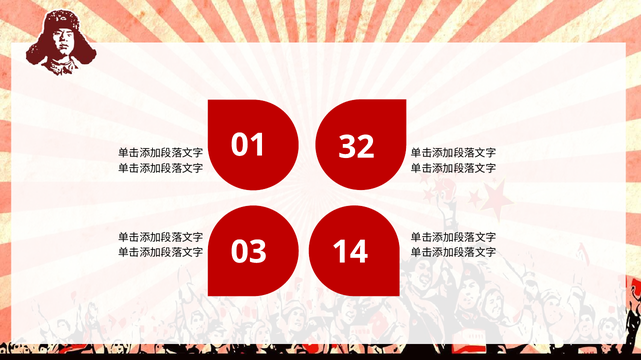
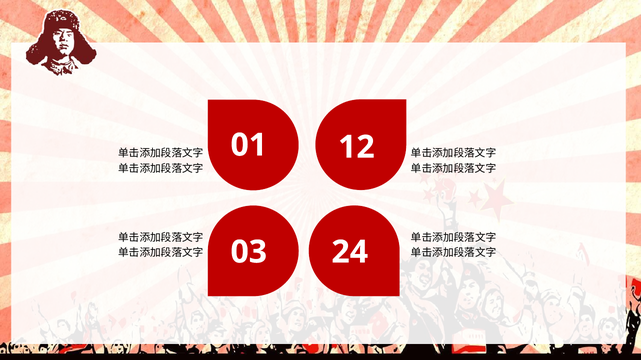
32: 32 -> 12
14: 14 -> 24
